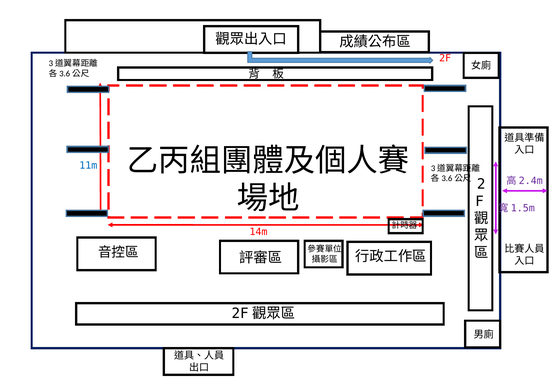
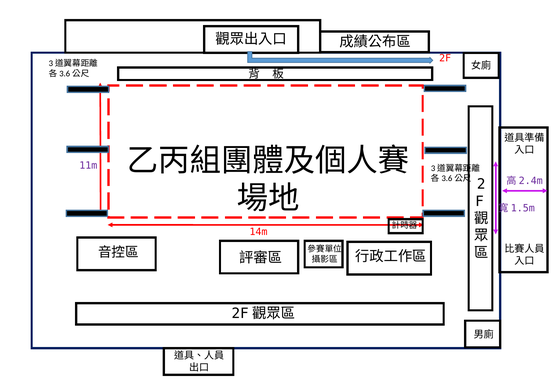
11m colour: blue -> purple
